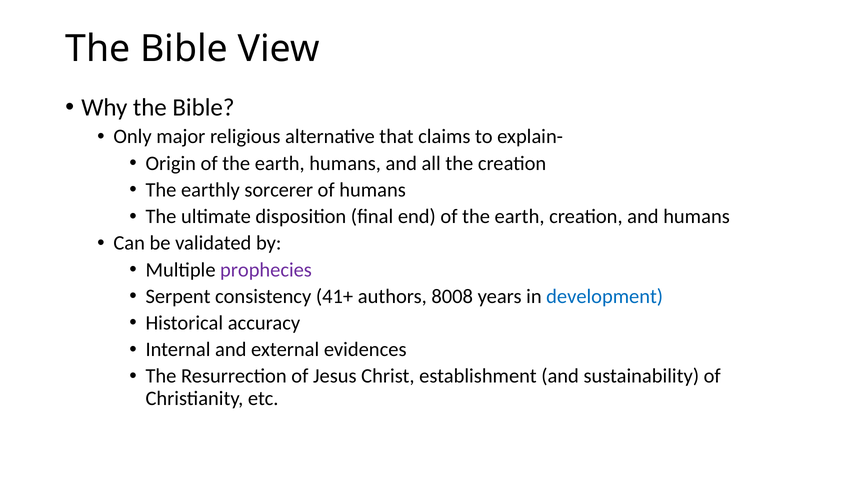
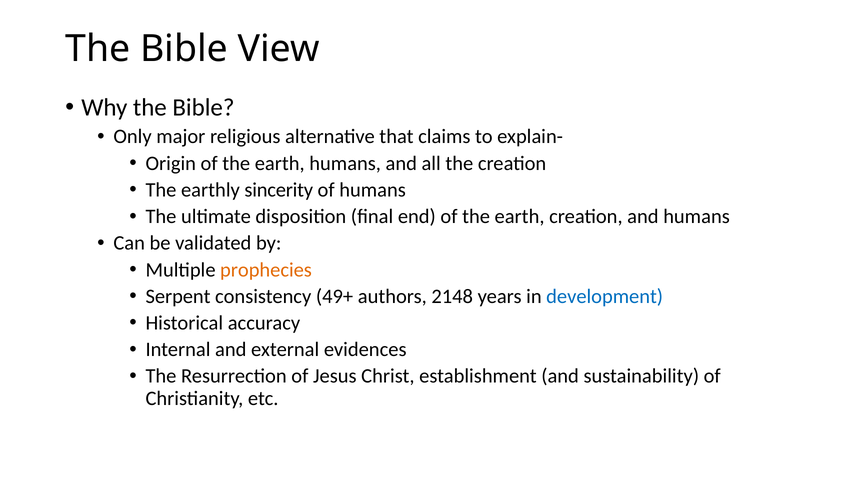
sorcerer: sorcerer -> sincerity
prophecies colour: purple -> orange
41+: 41+ -> 49+
8008: 8008 -> 2148
